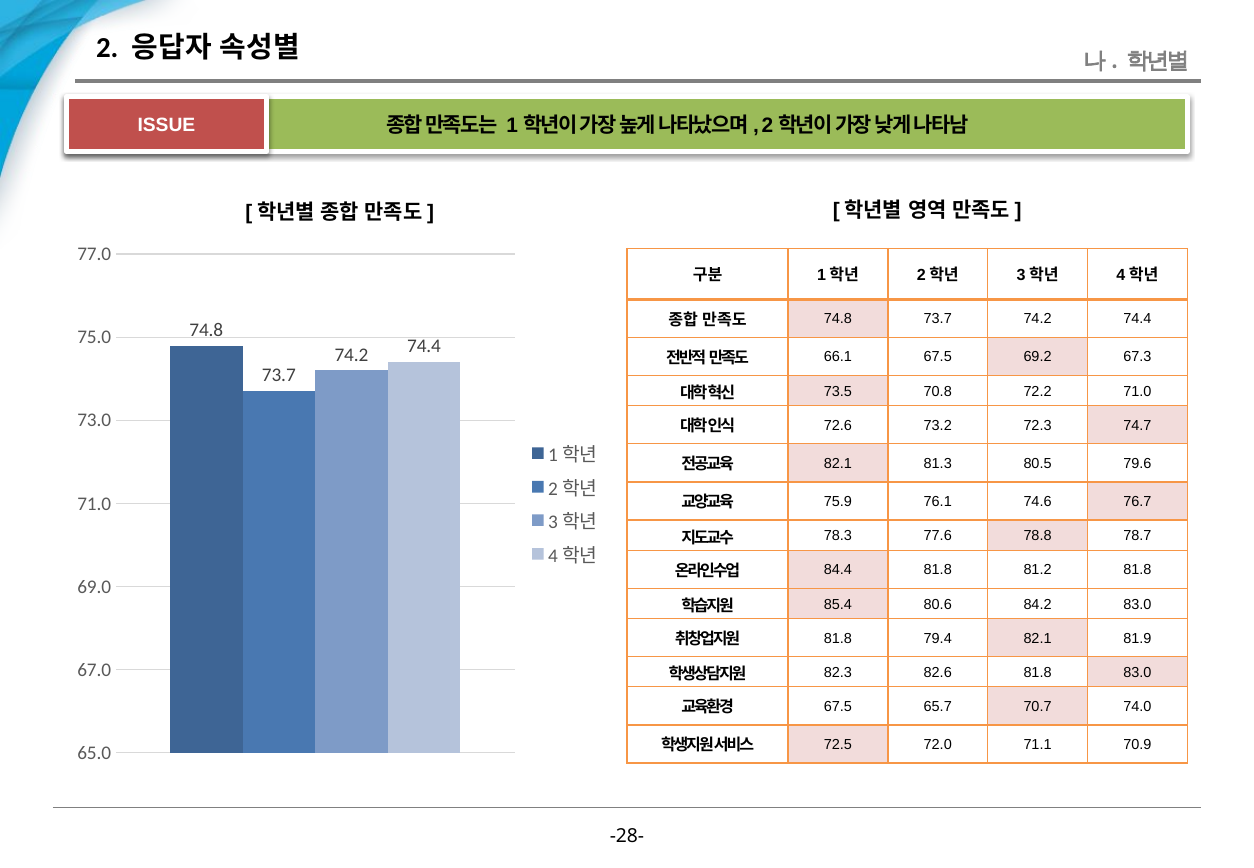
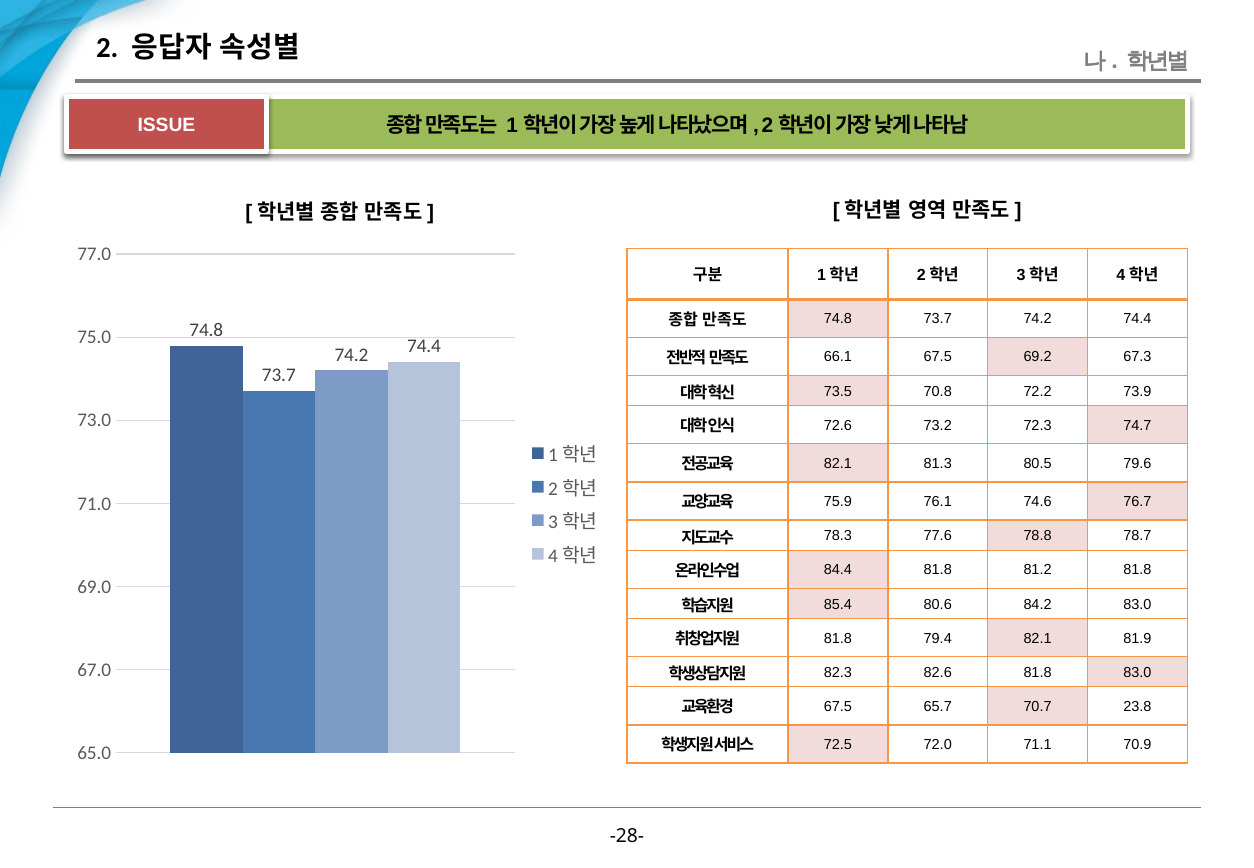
72.2 71.0: 71.0 -> 73.9
74.0: 74.0 -> 23.8
